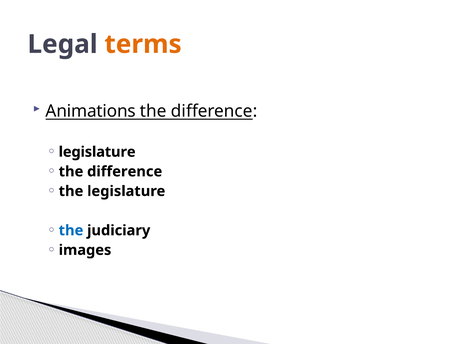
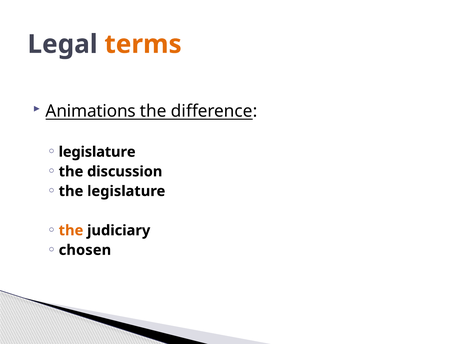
difference at (125, 172): difference -> discussion
the at (71, 231) colour: blue -> orange
images: images -> chosen
